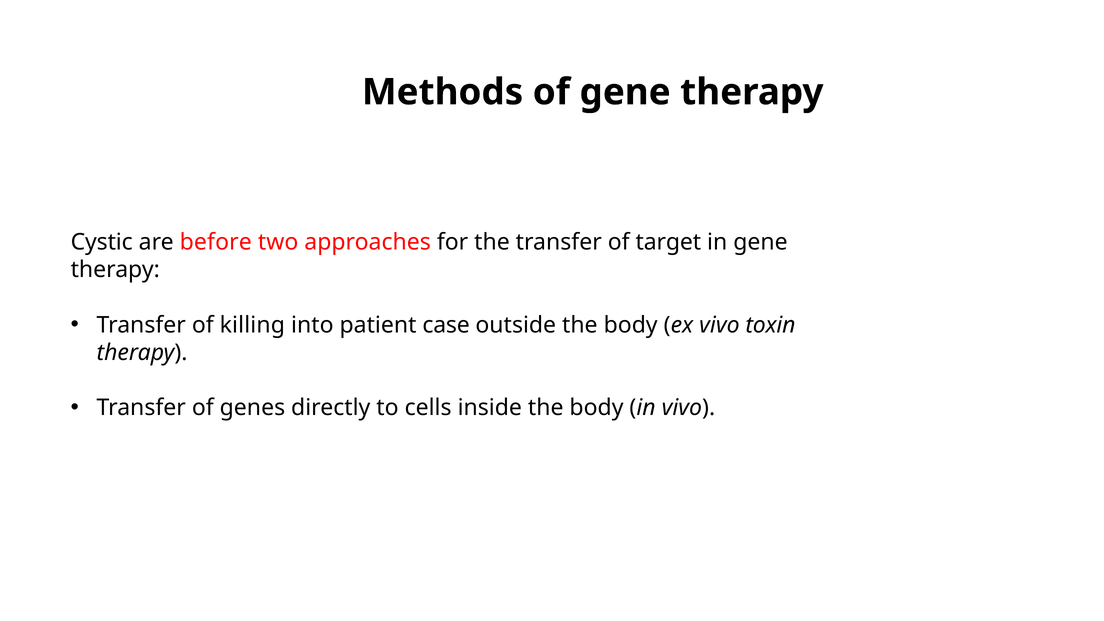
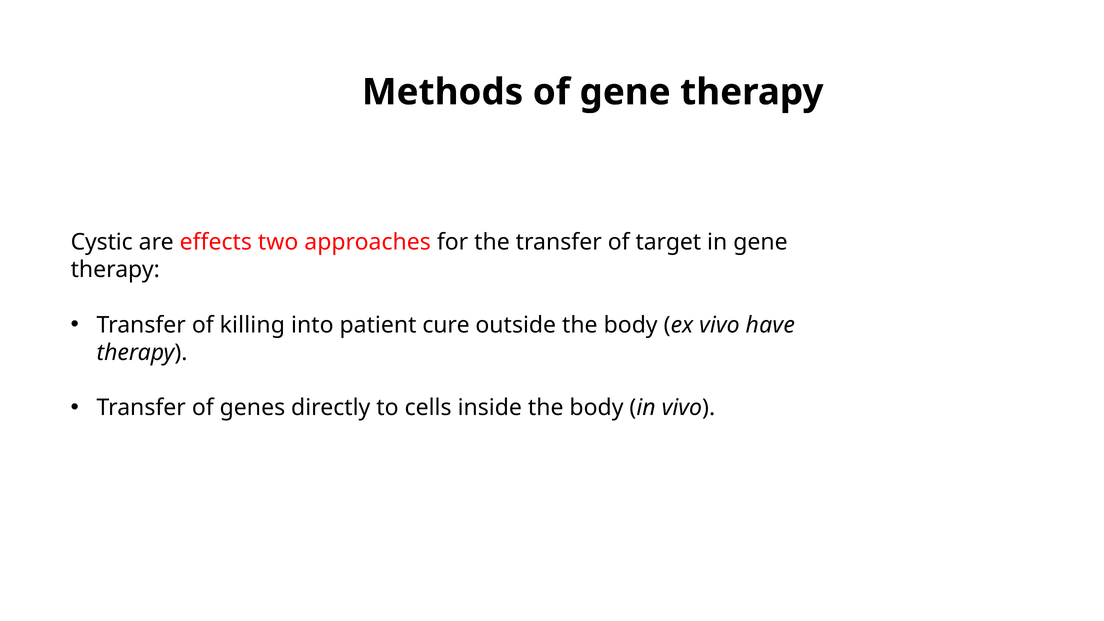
before: before -> effects
case: case -> cure
toxin: toxin -> have
